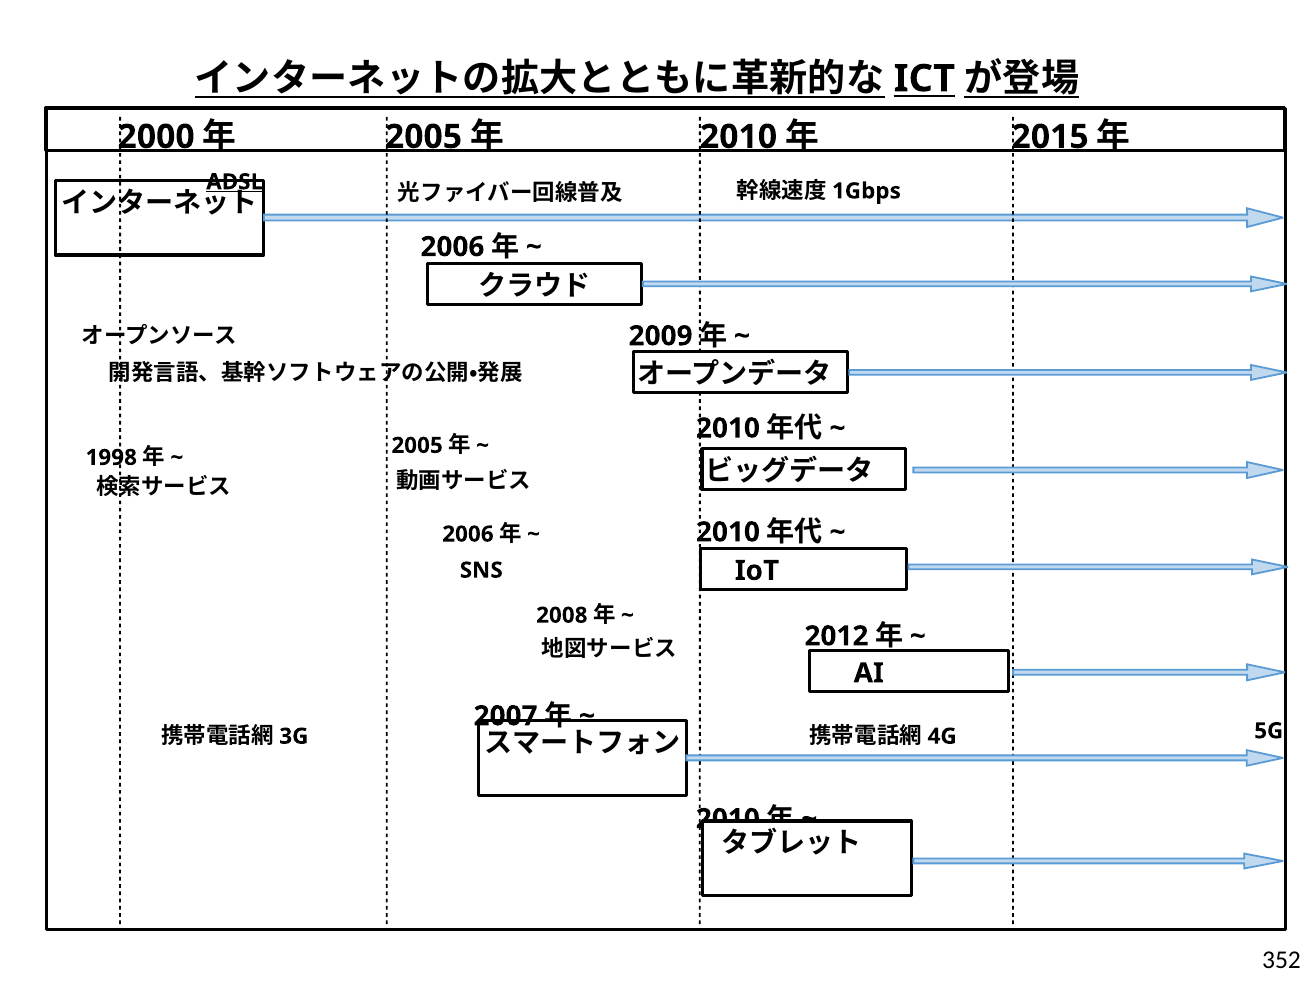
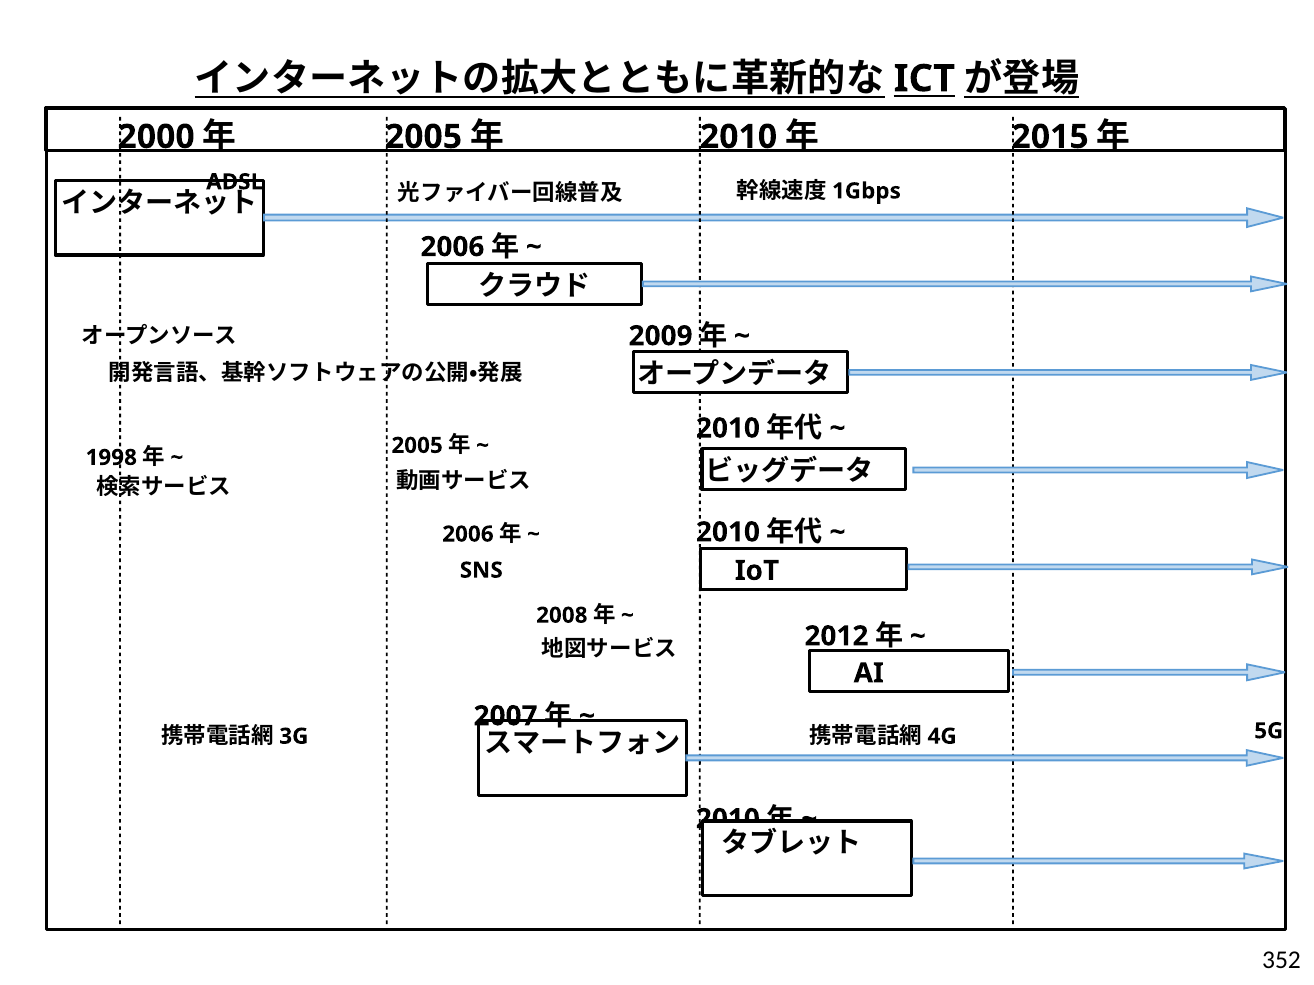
ADSL underline: present -> none
